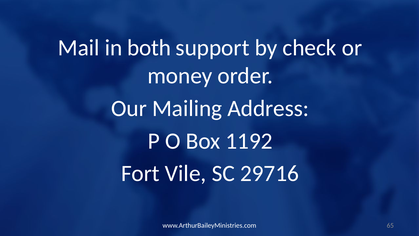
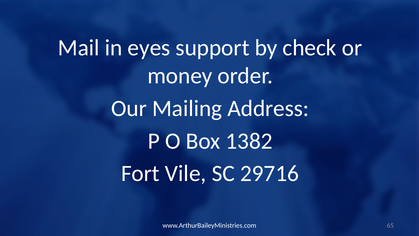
both: both -> eyes
1192: 1192 -> 1382
